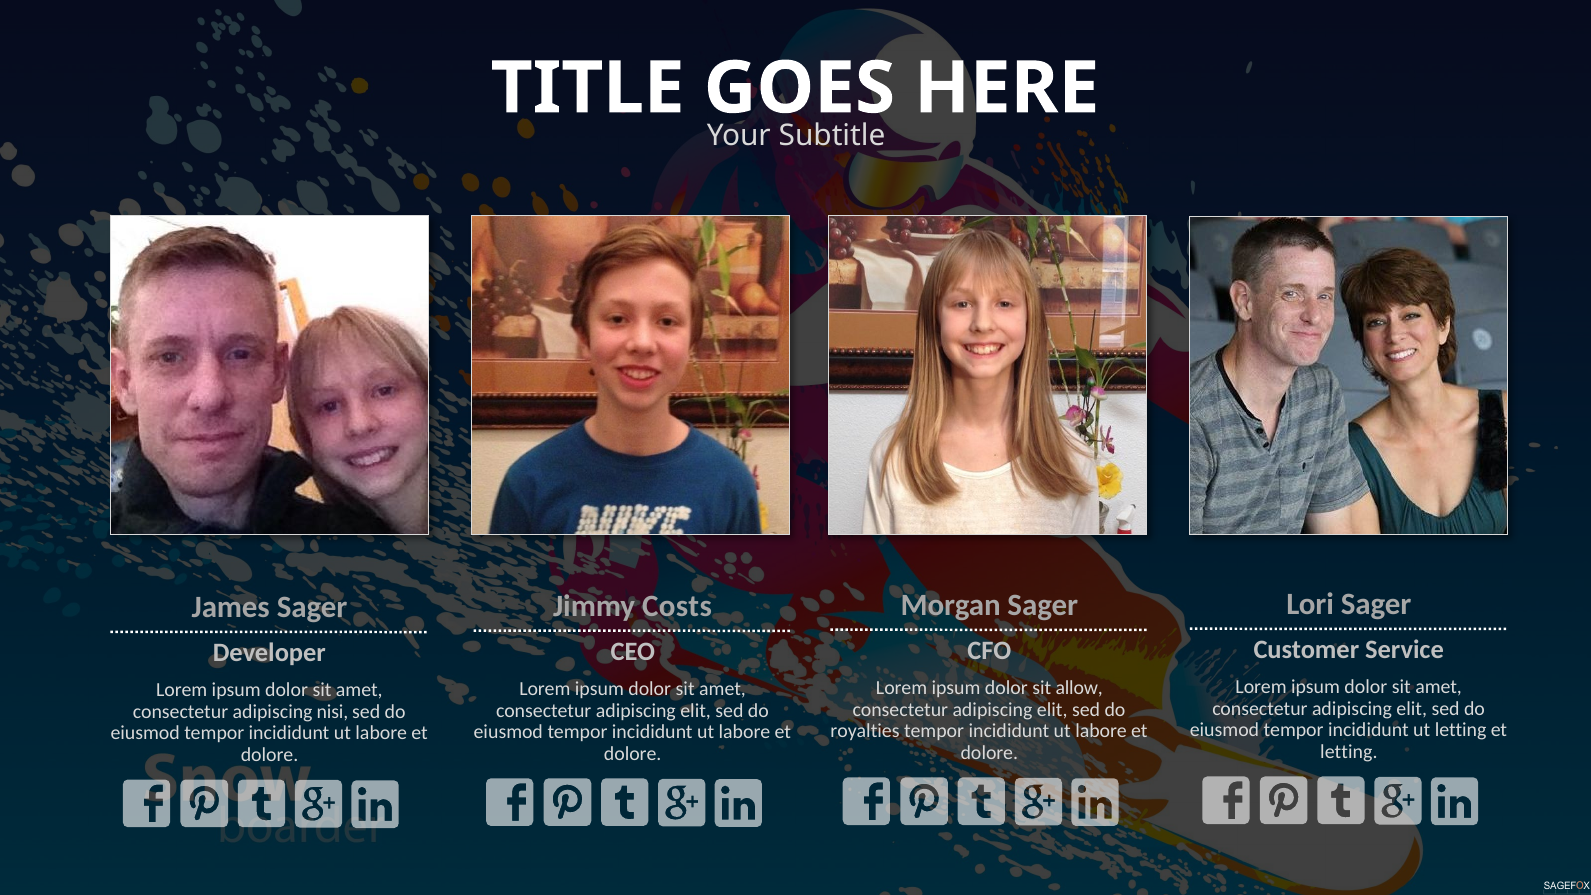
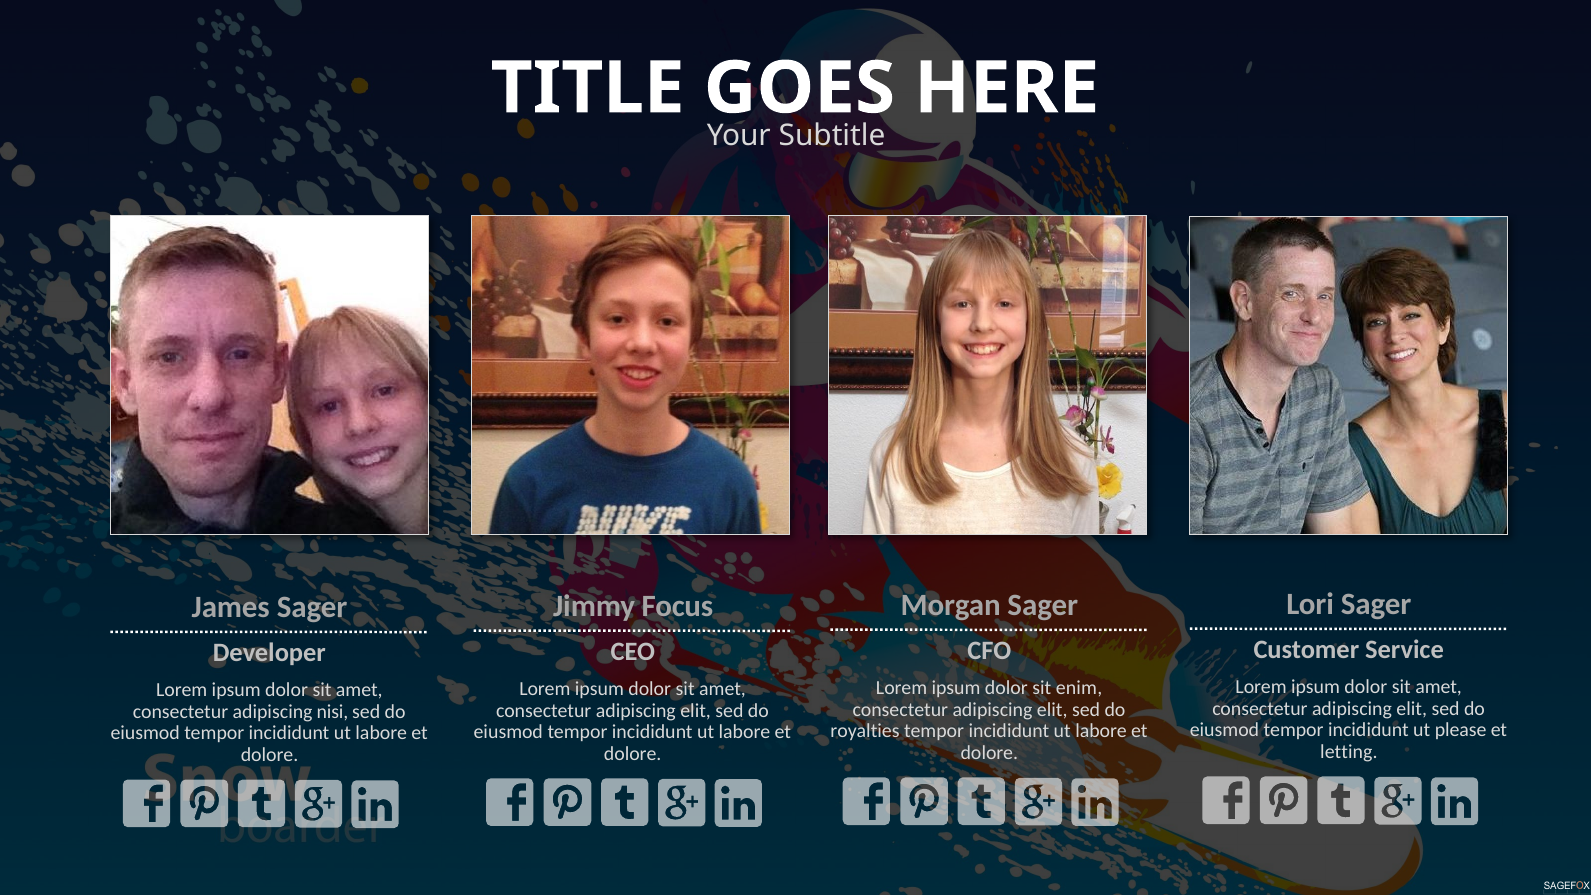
Costs: Costs -> Focus
allow: allow -> enim
ut letting: letting -> please
